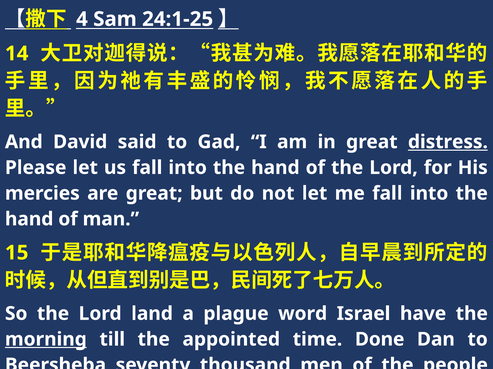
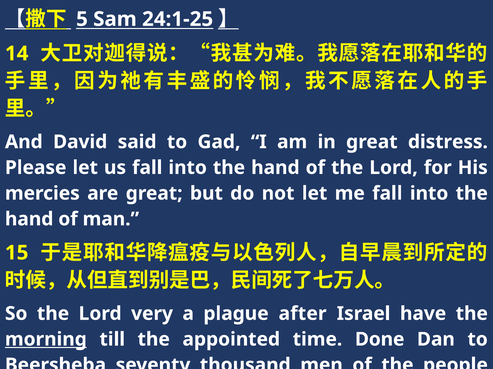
4: 4 -> 5
distress underline: present -> none
land: land -> very
word: word -> after
